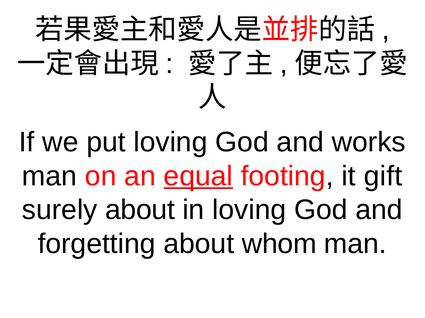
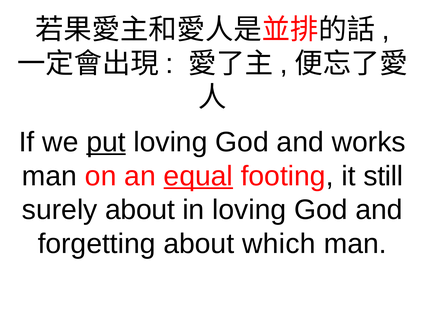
put underline: none -> present
gift: gift -> still
whom: whom -> which
